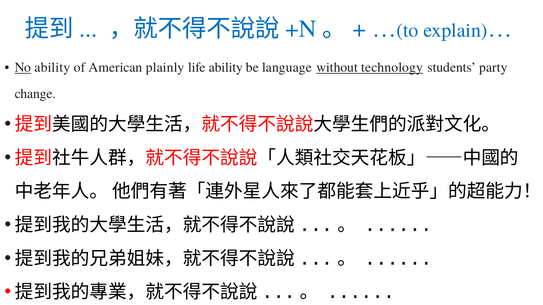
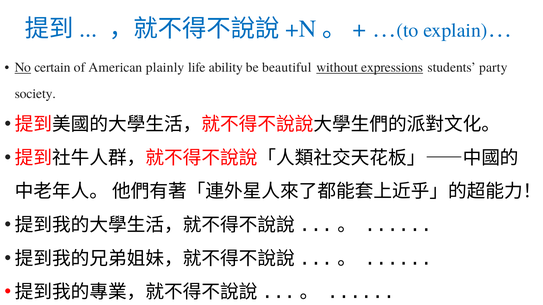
No ability: ability -> certain
language: language -> beautiful
technology: technology -> expressions
change: change -> society
